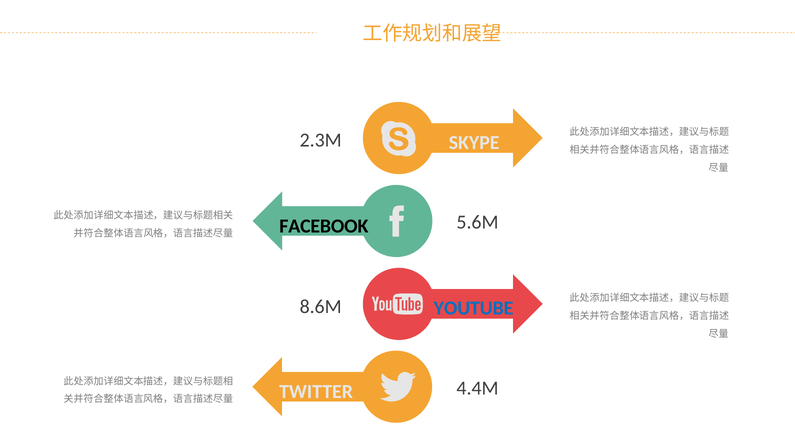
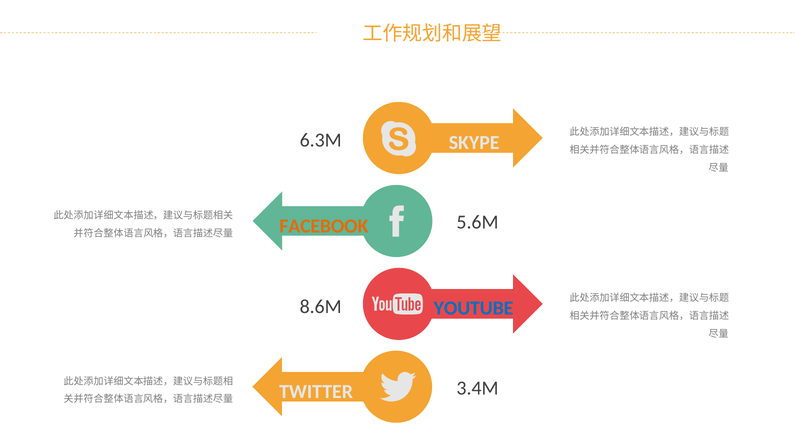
2.3M: 2.3M -> 6.3M
FACEBOOK colour: black -> orange
4.4M: 4.4M -> 3.4M
